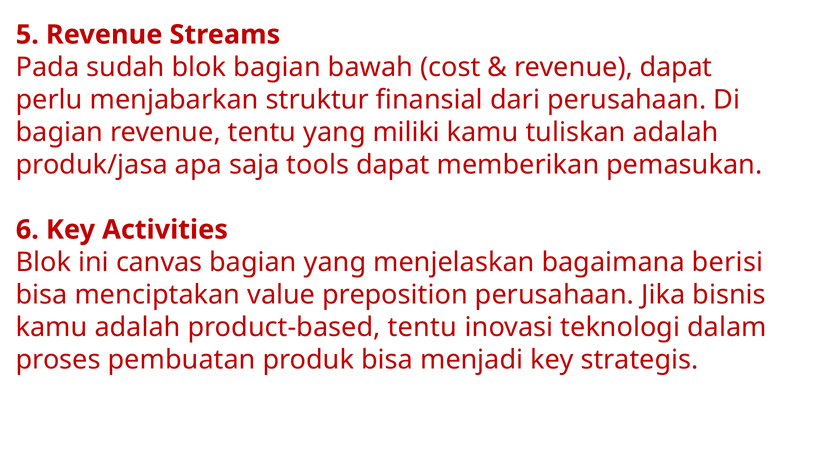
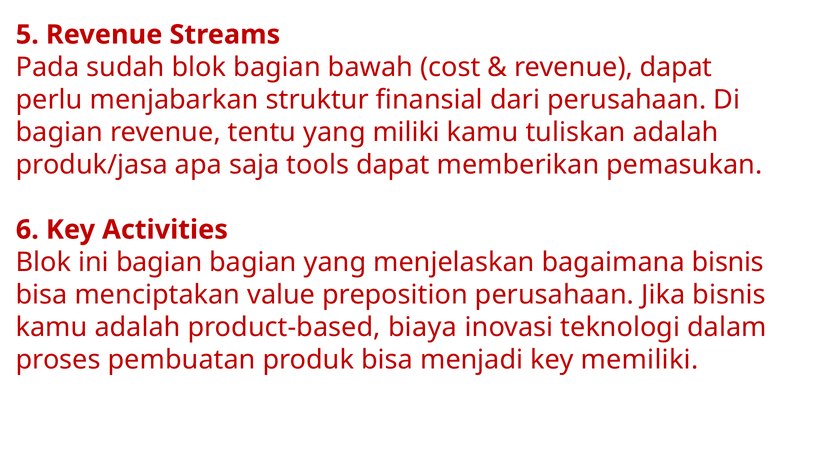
ini canvas: canvas -> bagian
bagaimana berisi: berisi -> bisnis
product-based tentu: tentu -> biaya
strategis: strategis -> memiliki
